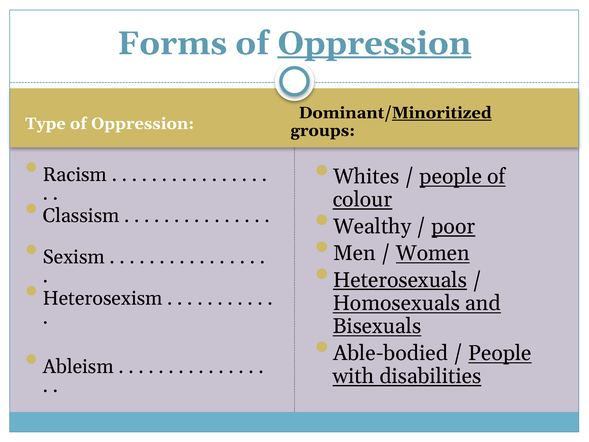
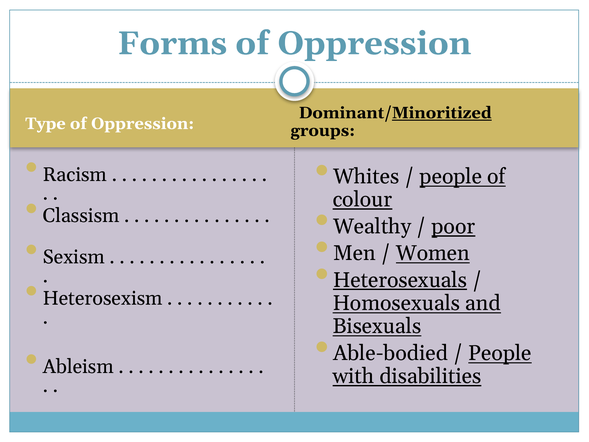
Oppression at (374, 43) underline: present -> none
